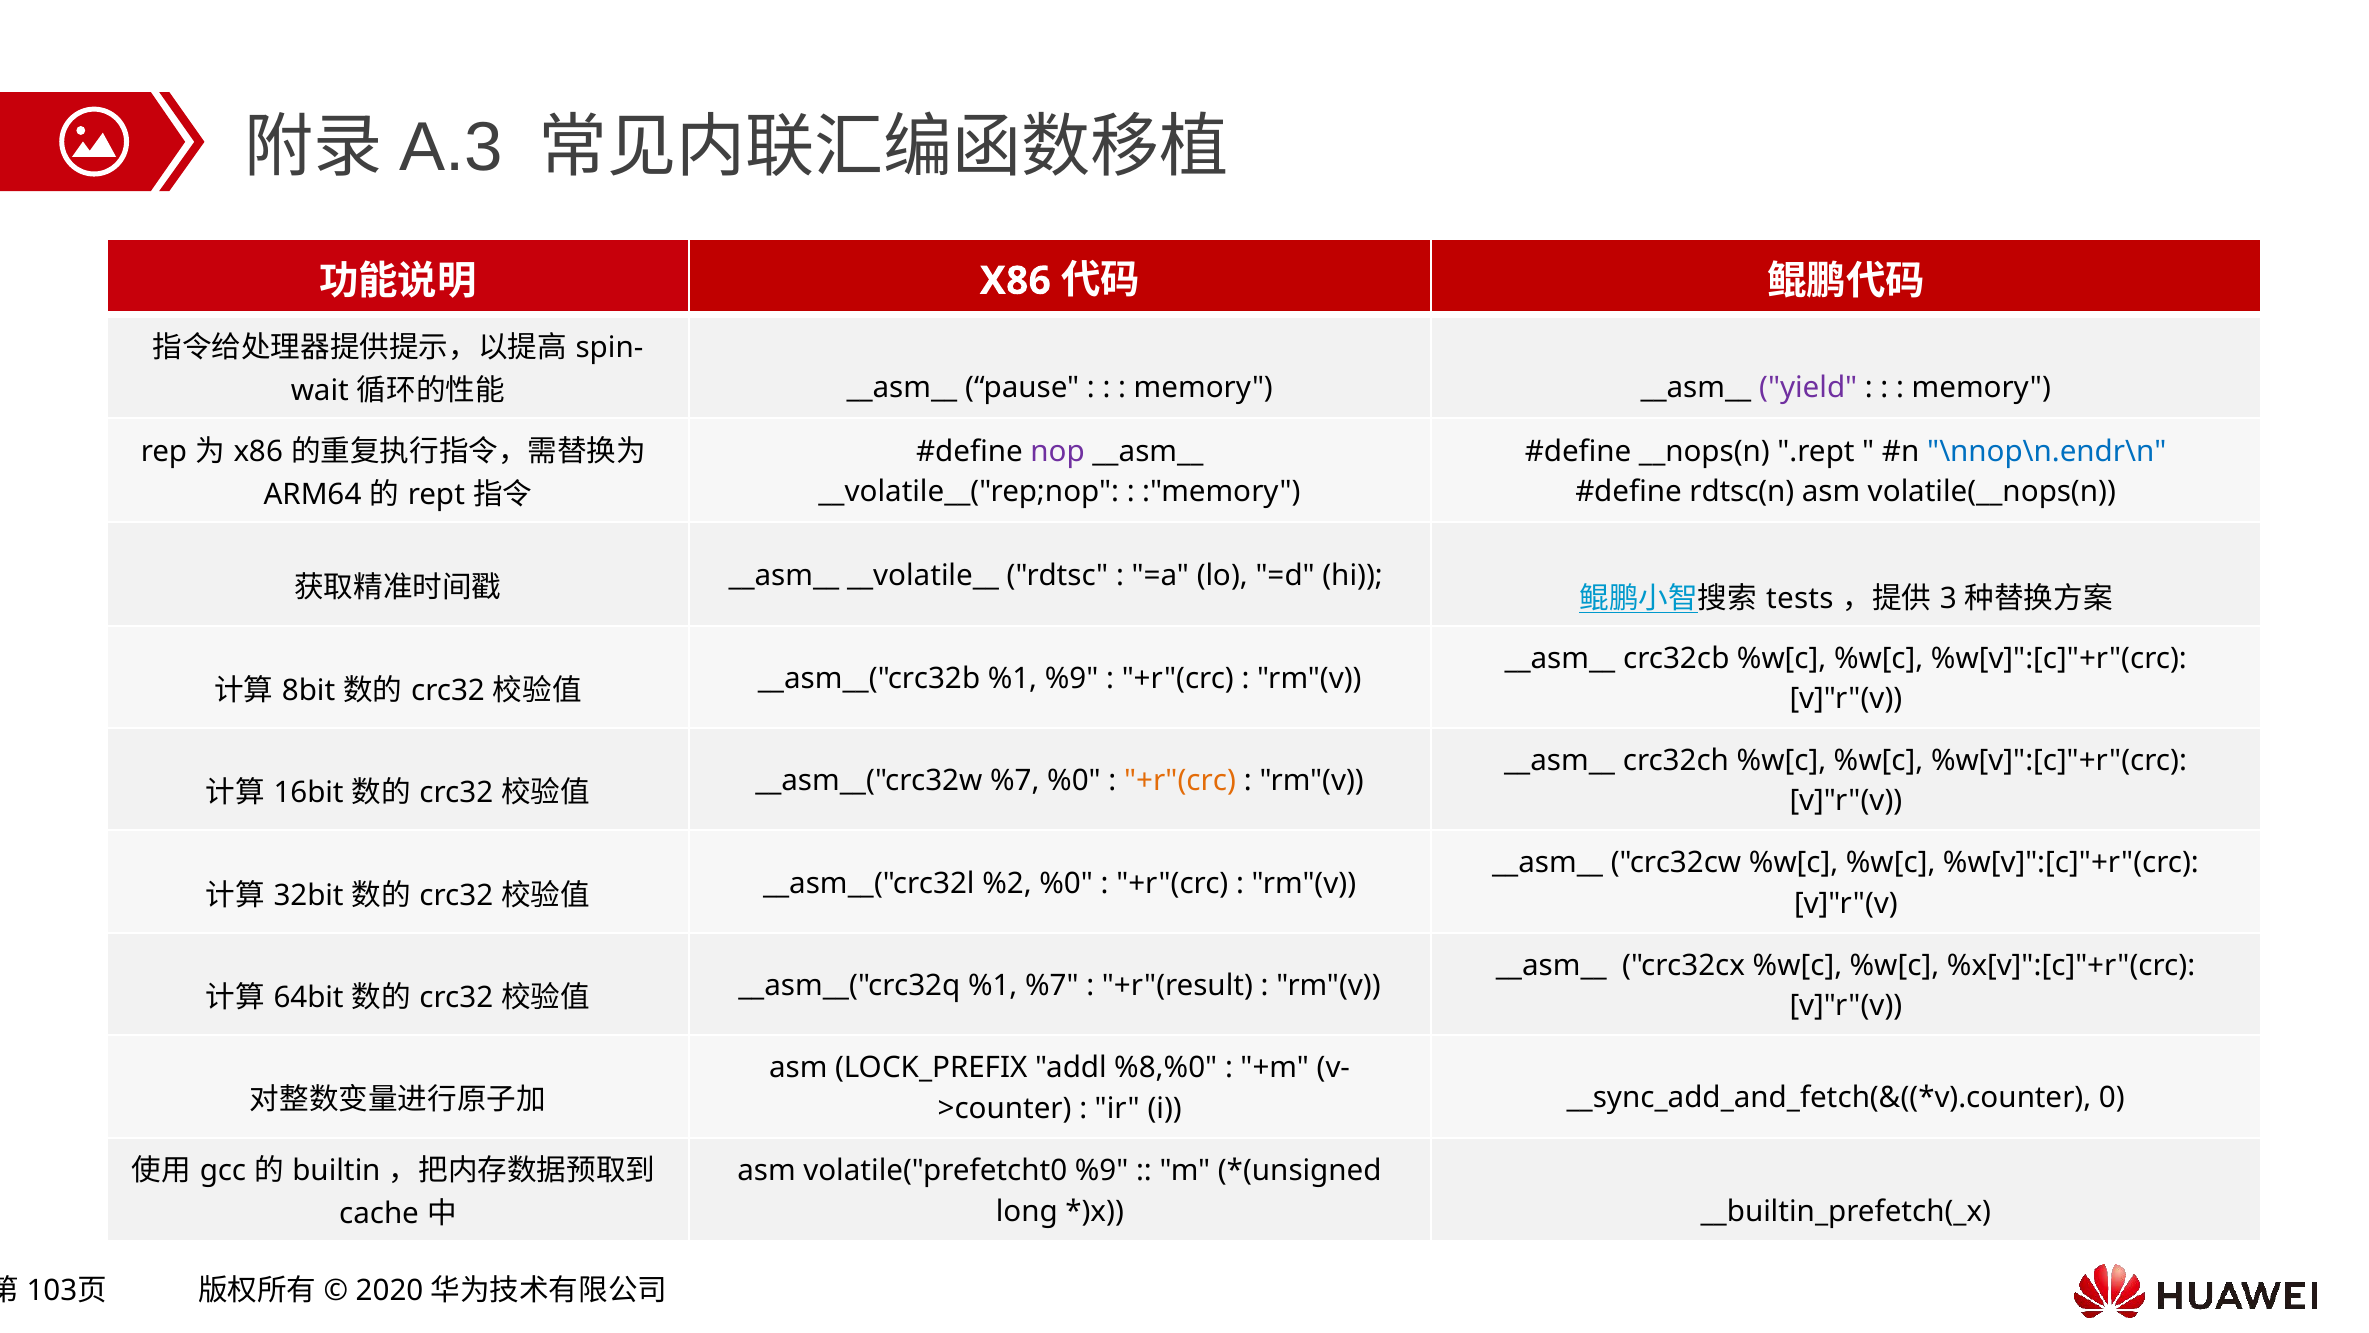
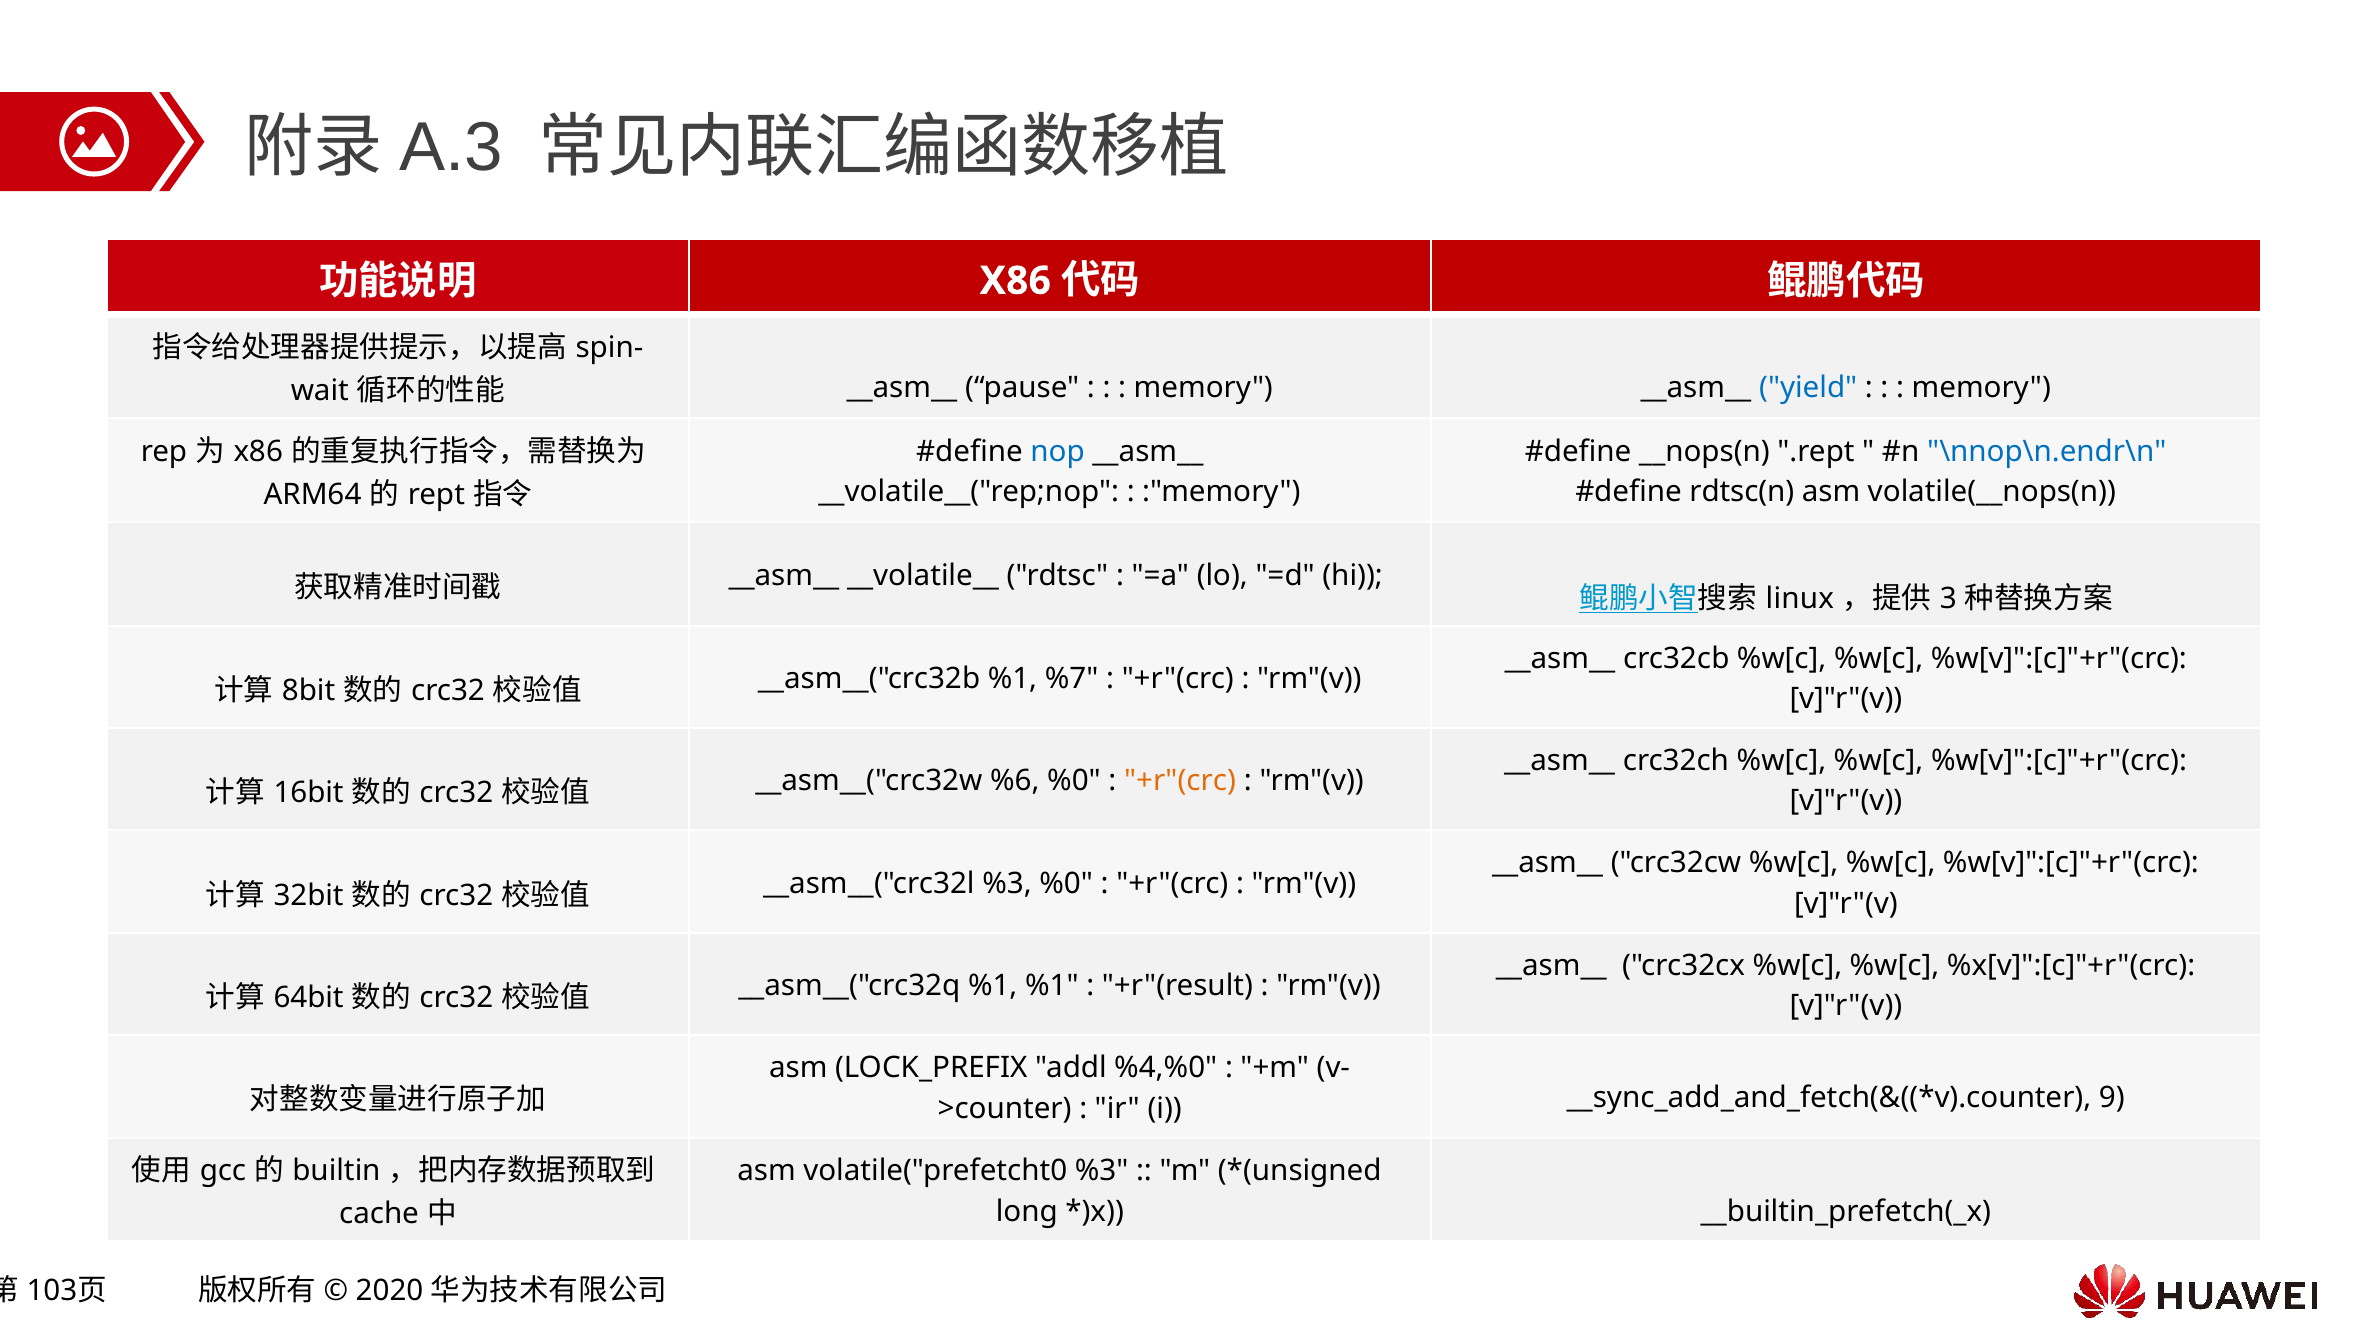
yield colour: purple -> blue
nop colour: purple -> blue
tests: tests -> linux
%1 %9: %9 -> %7
%7 at (1015, 781): %7 -> %6
%2 at (1007, 883): %2 -> %3
%1 %7: %7 -> %1
%8,%0: %8,%0 -> %4,%0
0: 0 -> 9
volatile("prefetcht0 %9: %9 -> %3
